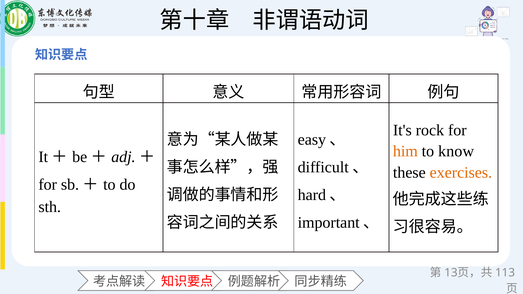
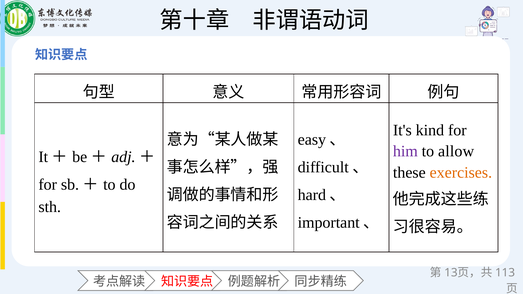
rock: rock -> kind
him colour: orange -> purple
know: know -> allow
